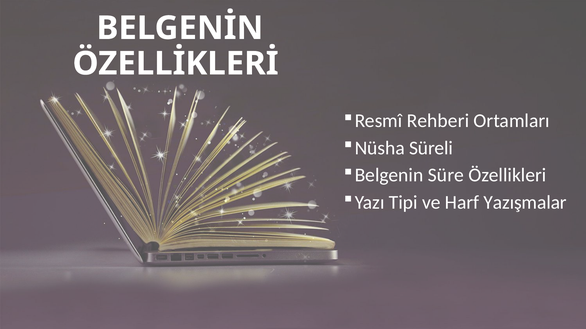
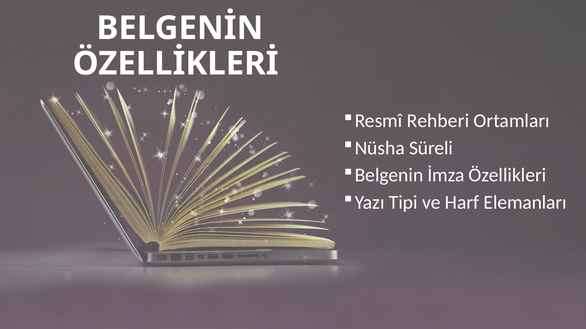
Süre: Süre -> İmza
Yazışmalar: Yazışmalar -> Elemanları
